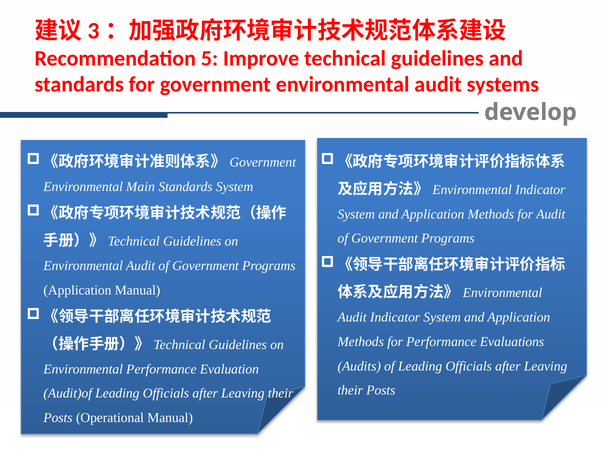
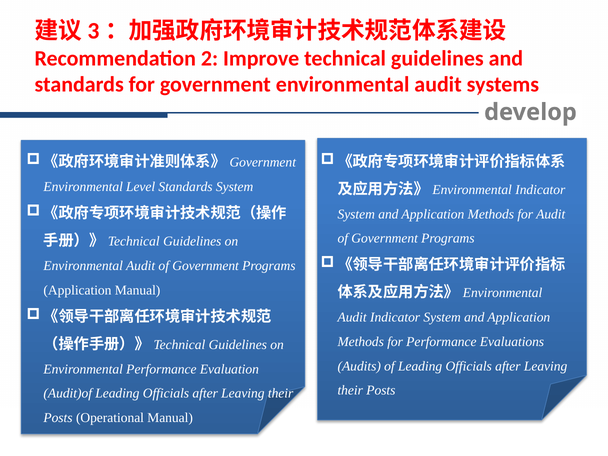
5: 5 -> 2
Main: Main -> Level
